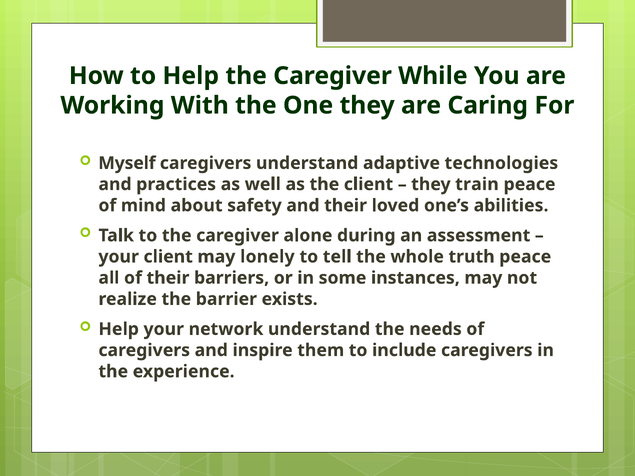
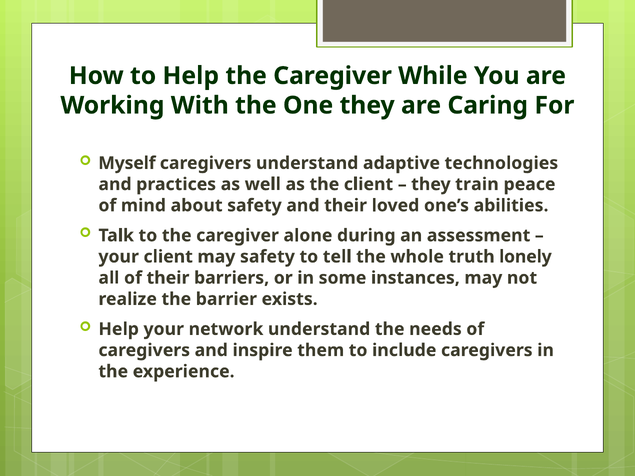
may lonely: lonely -> safety
truth peace: peace -> lonely
